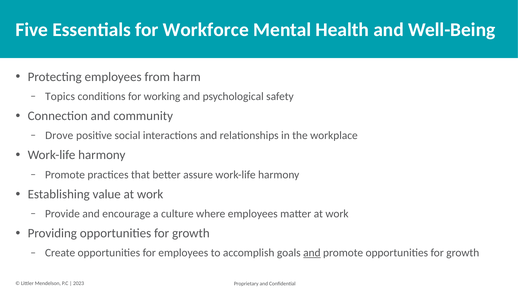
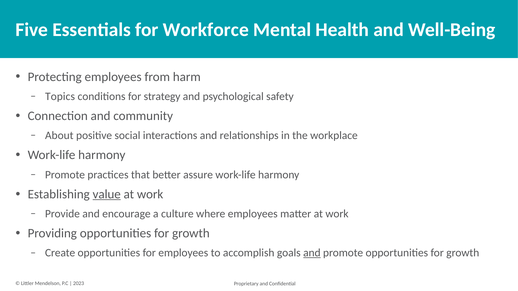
working: working -> strategy
Drove: Drove -> About
value underline: none -> present
